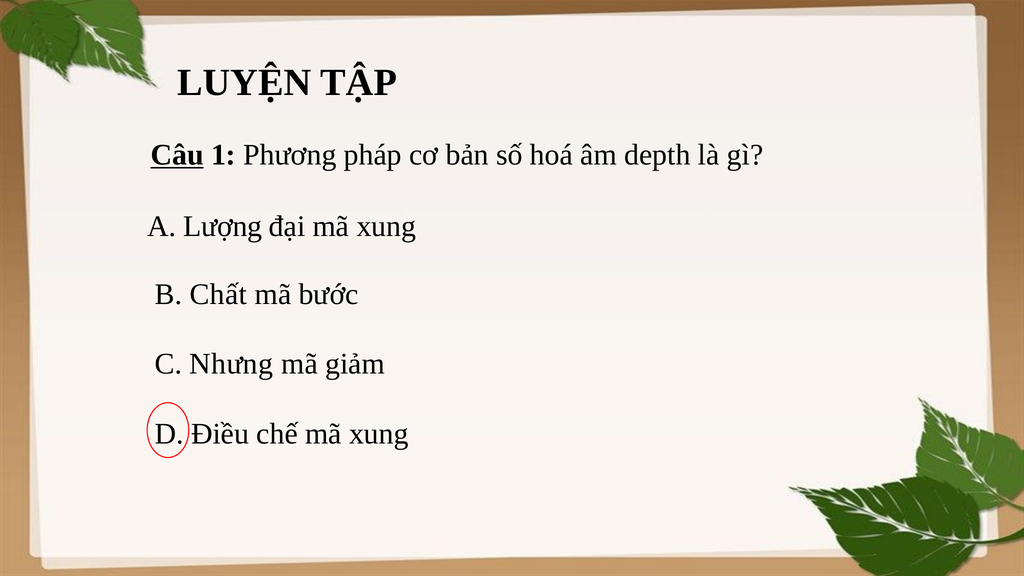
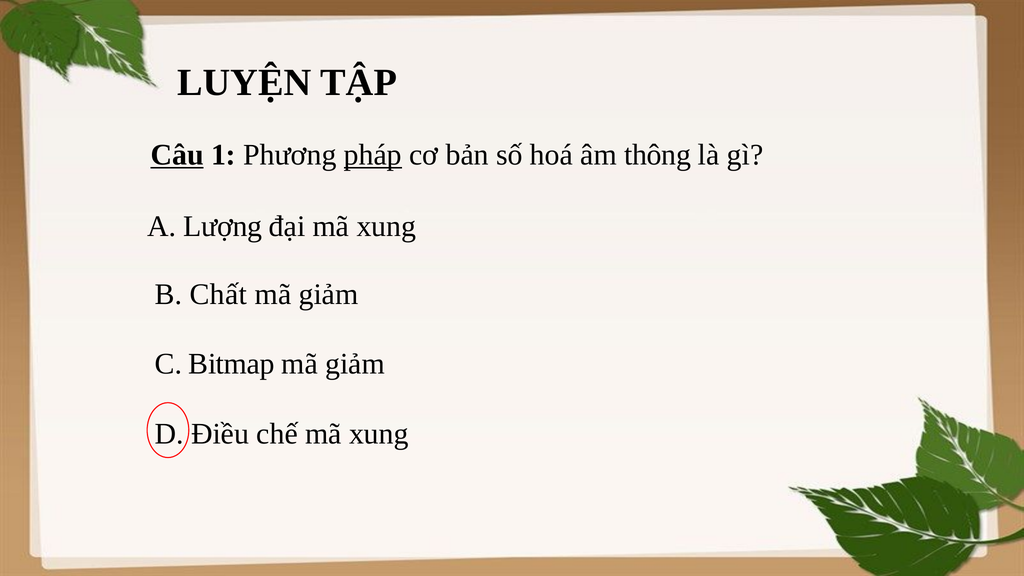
pháp underline: none -> present
depth: depth -> thông
bước at (329, 294): bước -> giảm
Nhưng: Nhưng -> Bitmap
